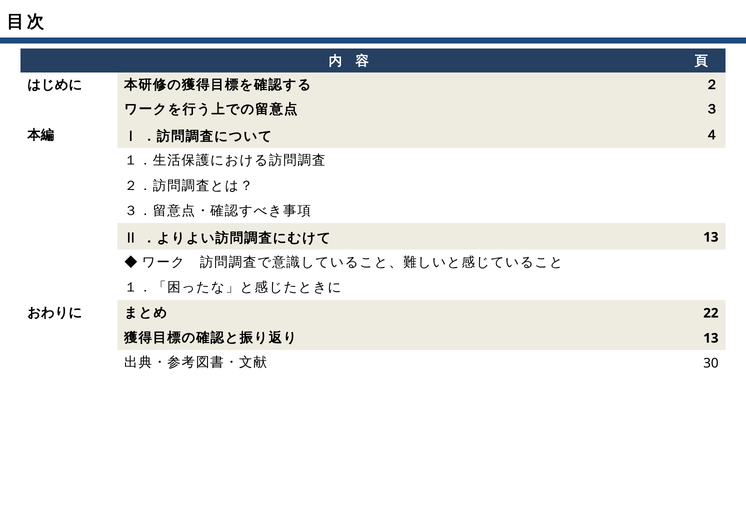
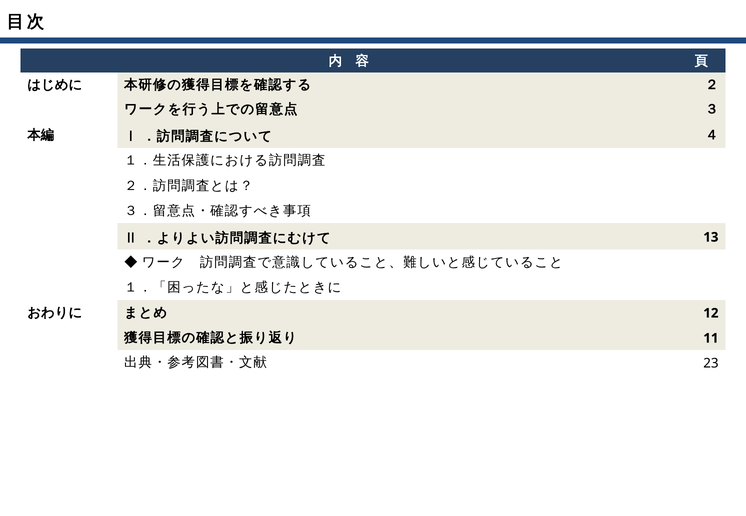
22: 22 -> 12
13 at (711, 339): 13 -> 11
30: 30 -> 23
